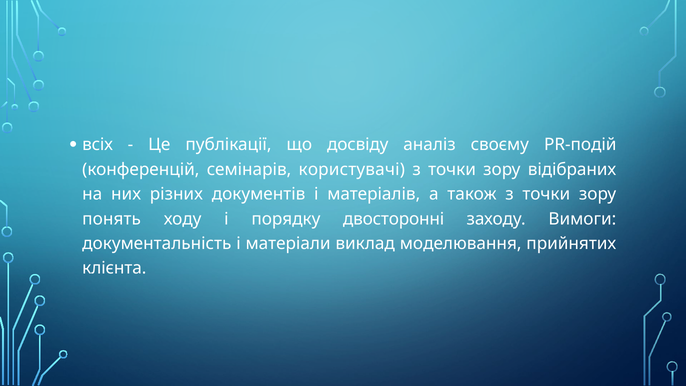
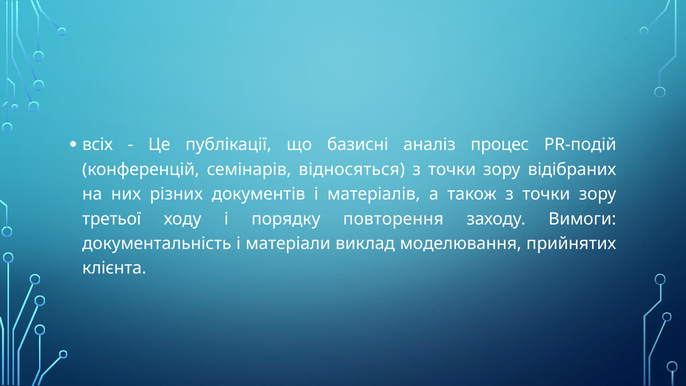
досвіду: досвіду -> базисні
своєму: своєму -> процес
користувачі: користувачі -> відносяться
понять: понять -> третьої
двосторонні: двосторонні -> повторення
